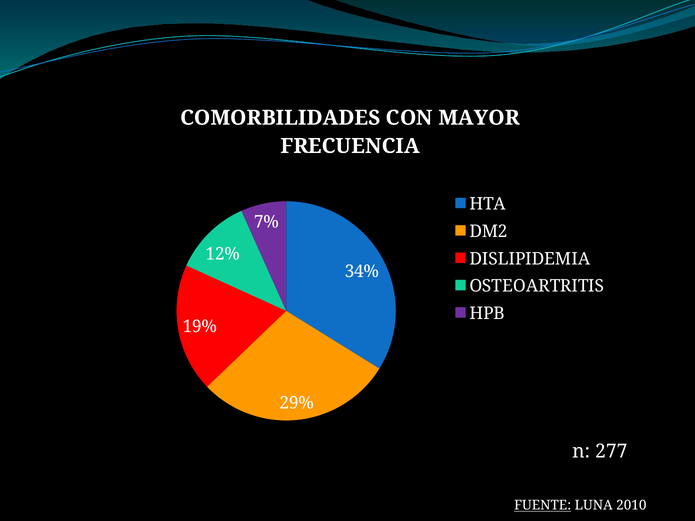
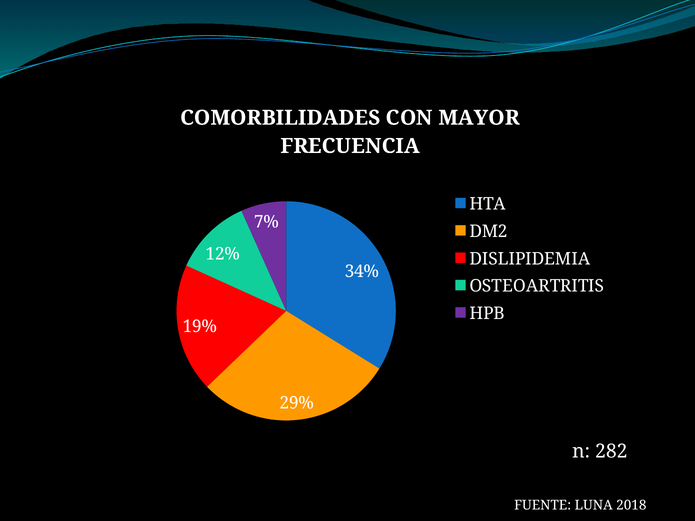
277: 277 -> 282
FUENTE underline: present -> none
2010: 2010 -> 2018
